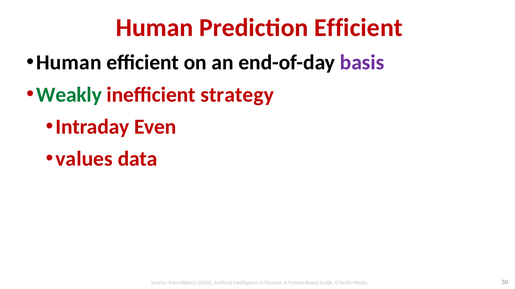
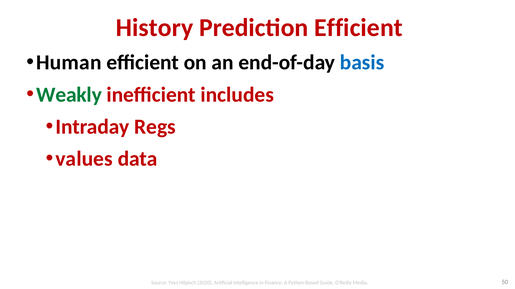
Human at (155, 28): Human -> History
basis colour: purple -> blue
strategy: strategy -> includes
Even: Even -> Regs
